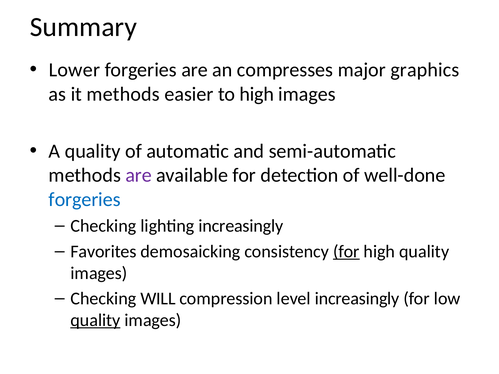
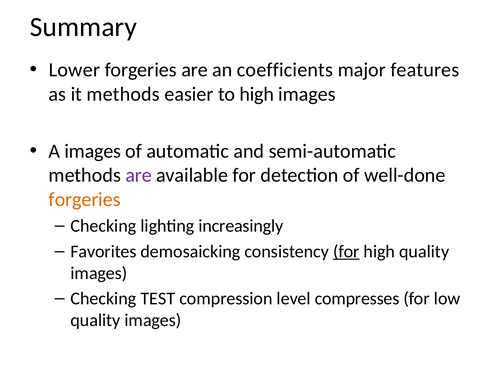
compresses: compresses -> coefficients
graphics: graphics -> features
A quality: quality -> images
forgeries at (85, 200) colour: blue -> orange
WILL: WILL -> TEST
level increasingly: increasingly -> compresses
quality at (95, 320) underline: present -> none
